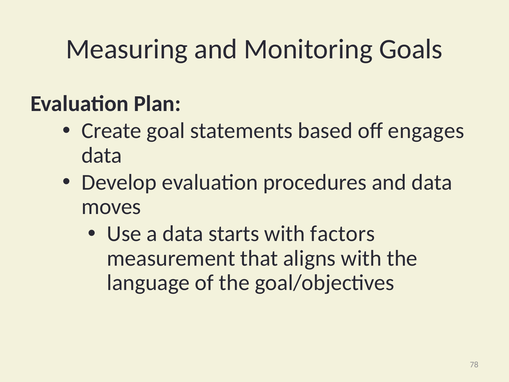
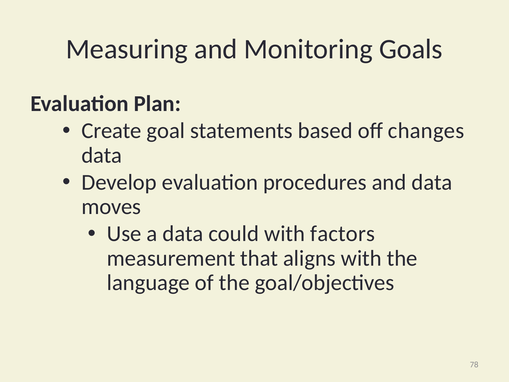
engages: engages -> changes
starts: starts -> could
